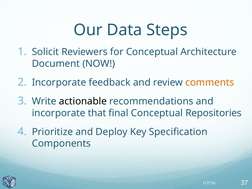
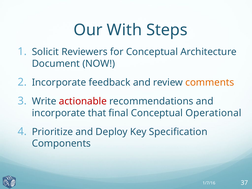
Data: Data -> With
actionable colour: black -> red
Repositories: Repositories -> Operational
